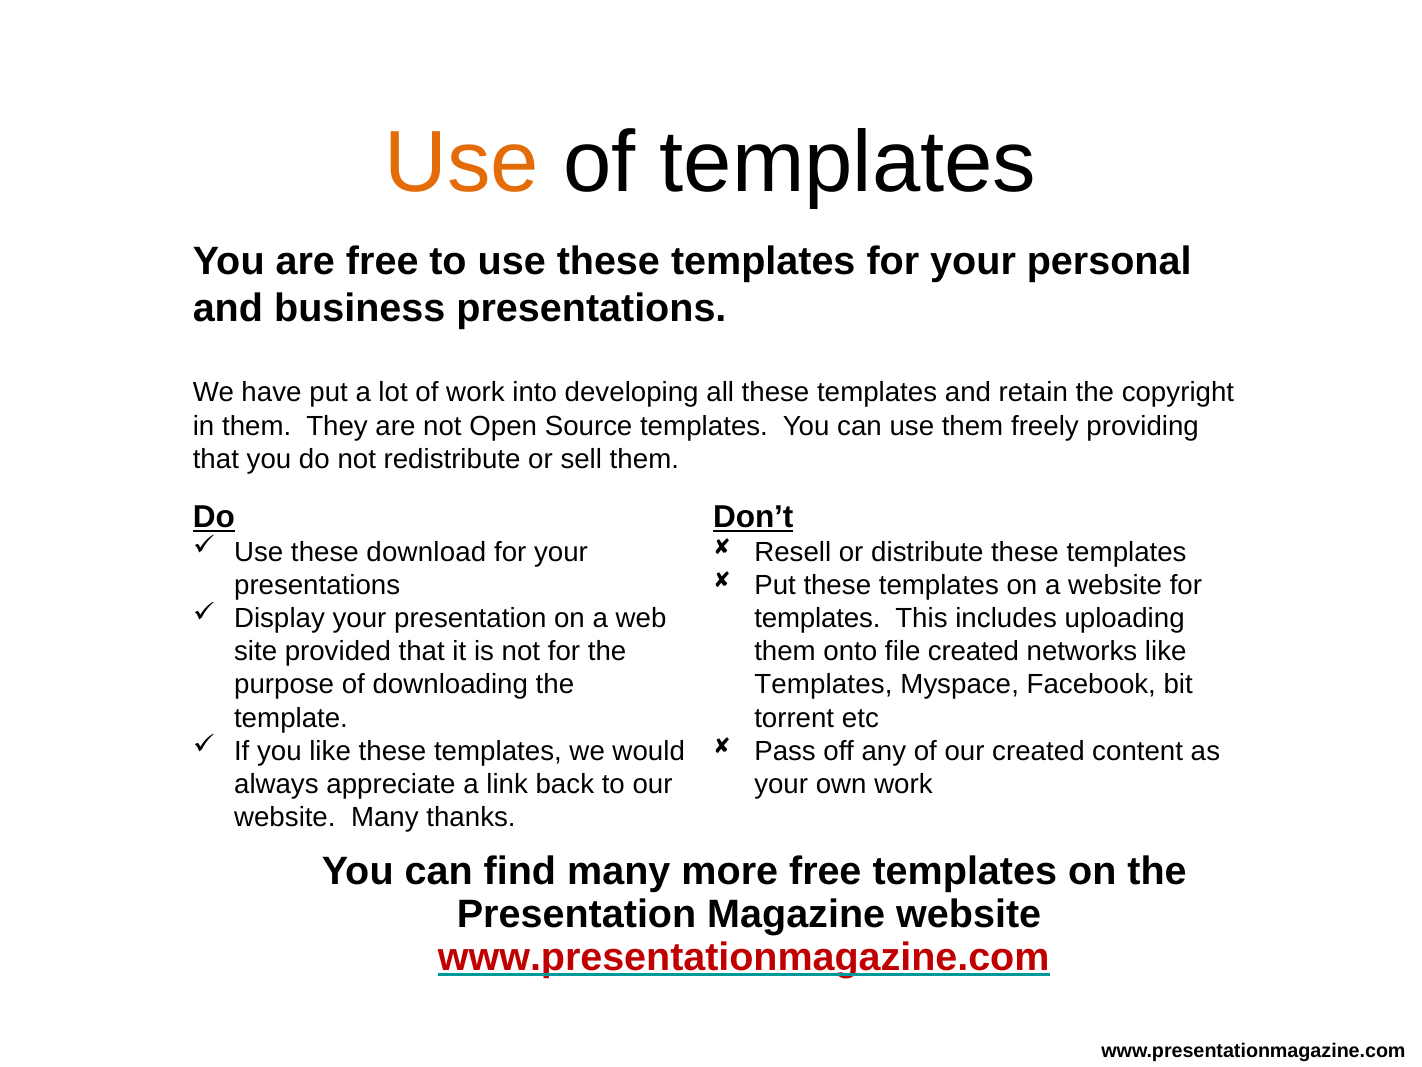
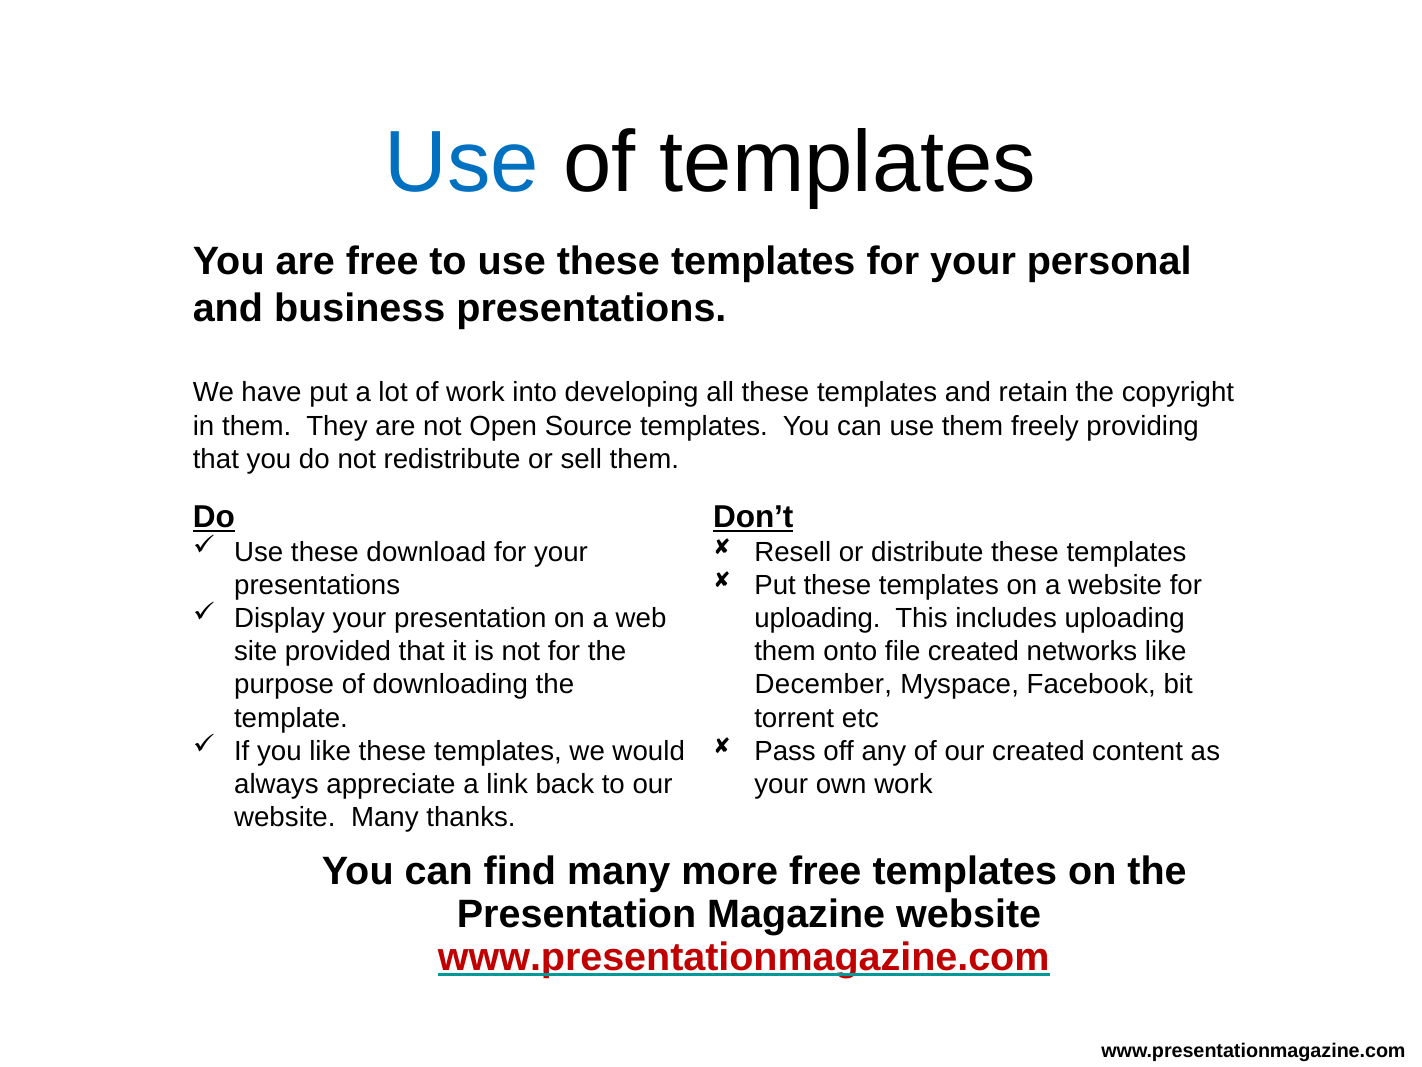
Use at (462, 163) colour: orange -> blue
templates at (817, 618): templates -> uploading
Templates at (823, 685): Templates -> December
